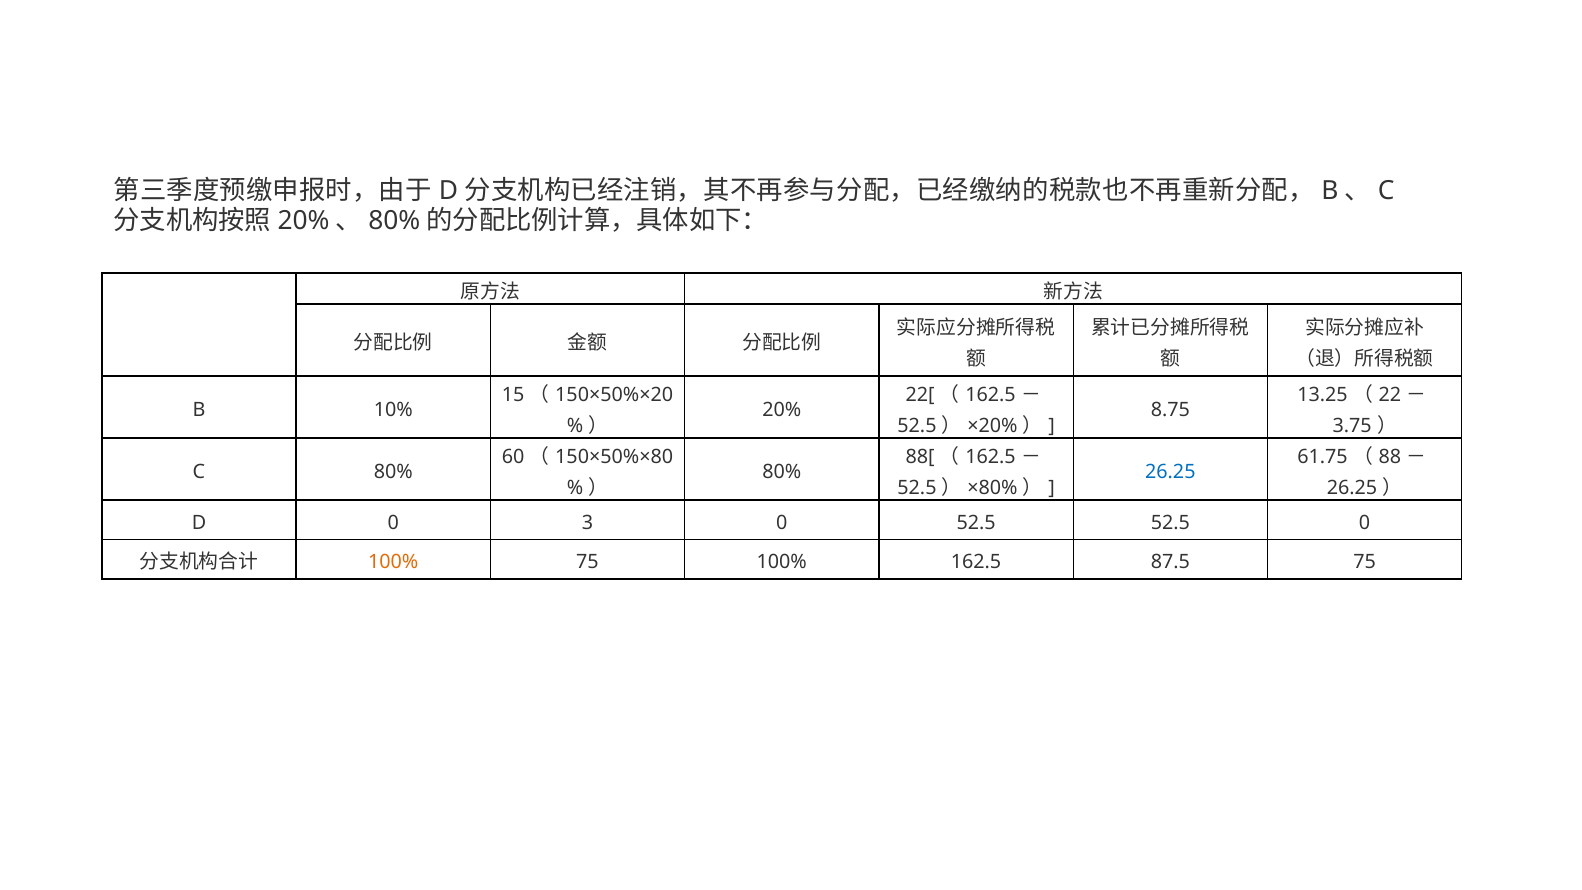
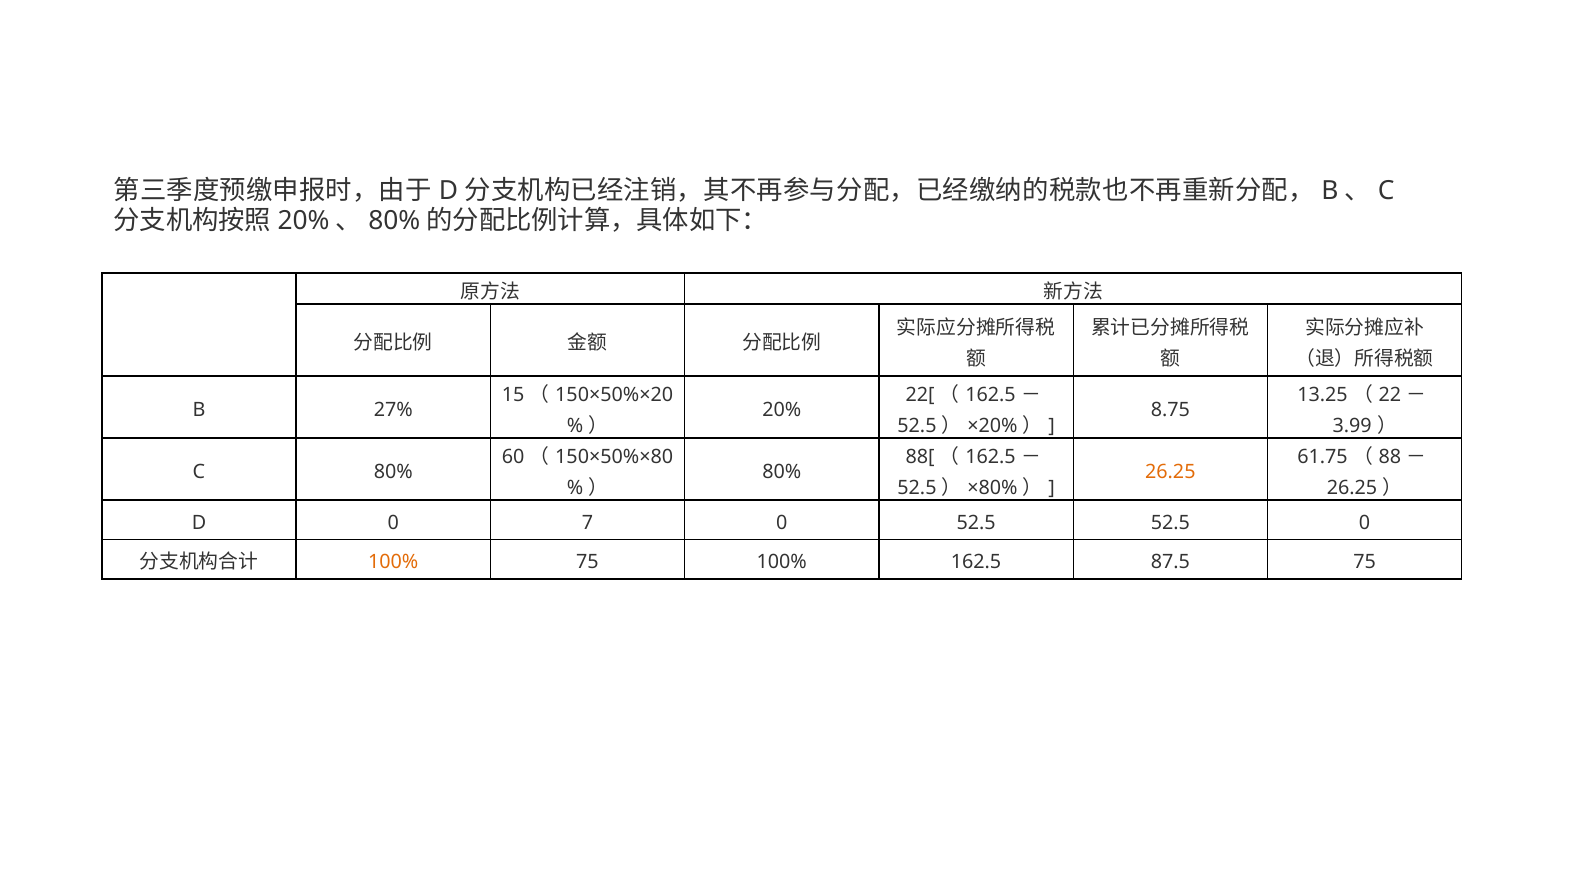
10%: 10% -> 27%
3.75: 3.75 -> 3.99
26.25 at (1170, 472) colour: blue -> orange
3: 3 -> 7
